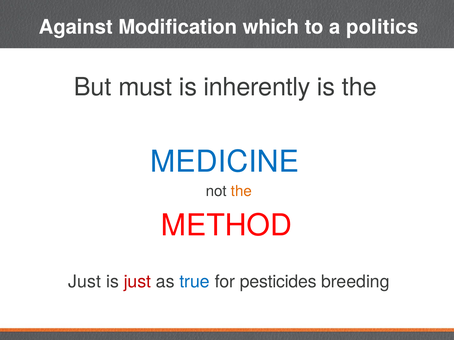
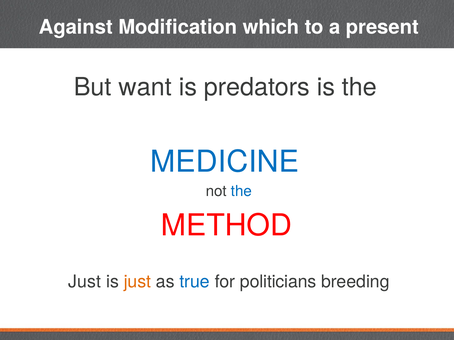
politics: politics -> present
must: must -> want
inherently: inherently -> predators
the at (241, 191) colour: orange -> blue
just at (137, 282) colour: red -> orange
pesticides: pesticides -> politicians
